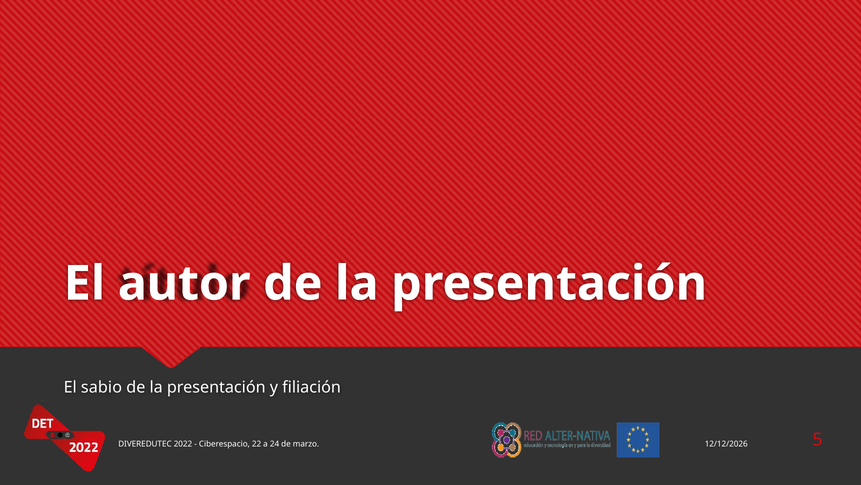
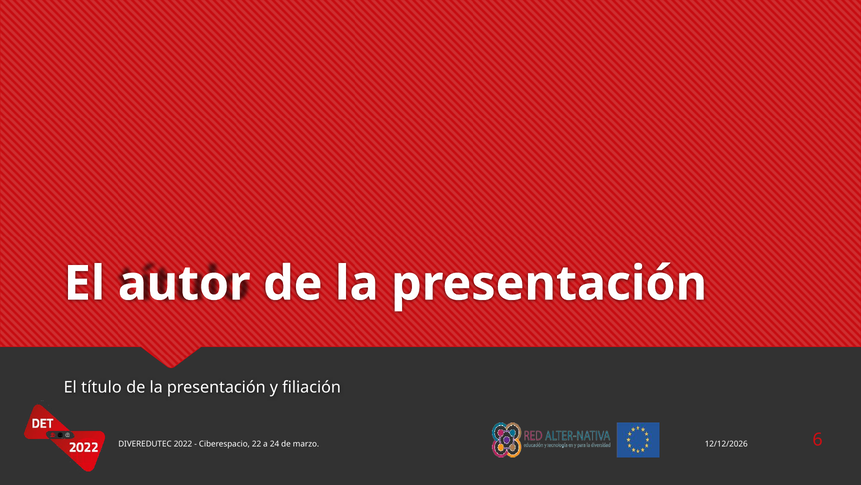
sabio: sabio -> título
5: 5 -> 6
